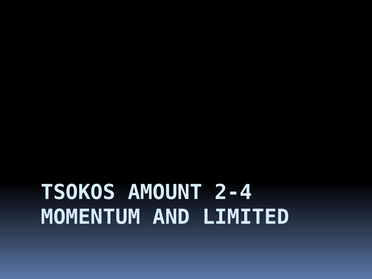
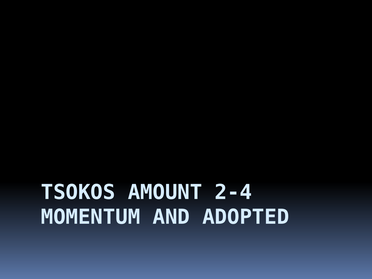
LIMITED: LIMITED -> ADOPTED
